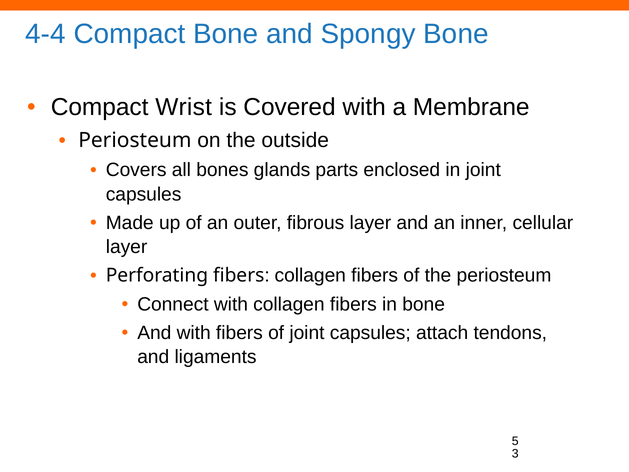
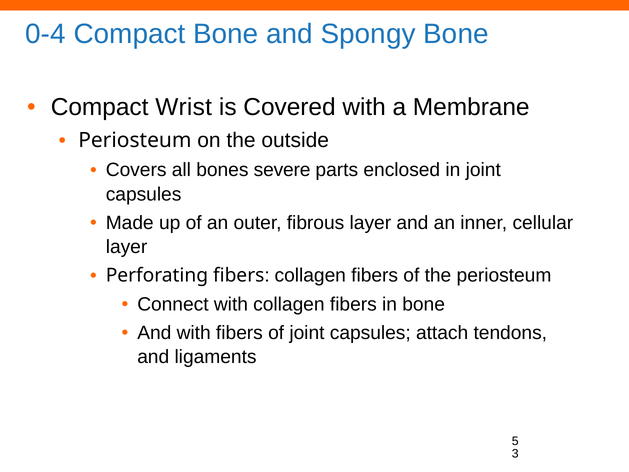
4-4: 4-4 -> 0-4
glands: glands -> severe
